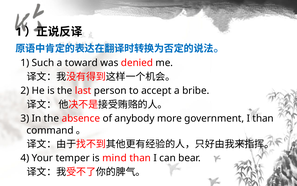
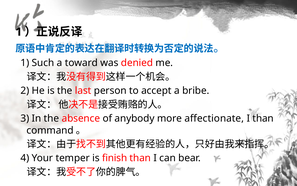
government: government -> affectionate
mind: mind -> finish
